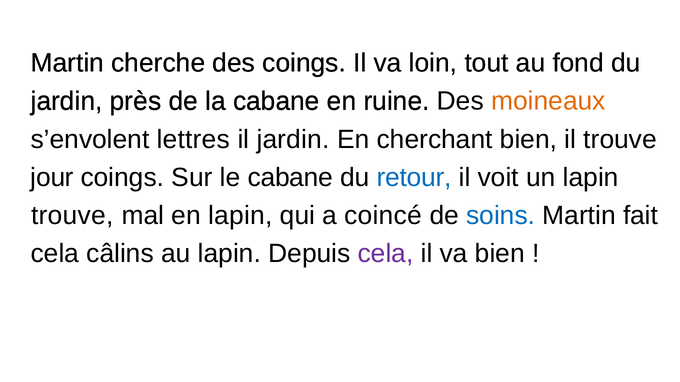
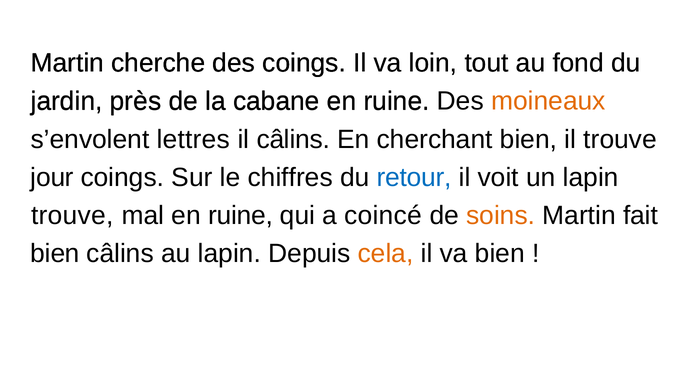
il jardin: jardin -> câlins
le cabane: cabane -> chiffres
mal en lapin: lapin -> ruine
soins colour: blue -> orange
cela at (55, 254): cela -> bien
cela at (386, 254) colour: purple -> orange
